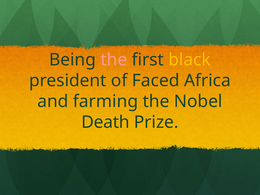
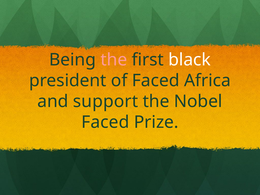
black colour: yellow -> white
farming: farming -> support
Death at (105, 122): Death -> Faced
